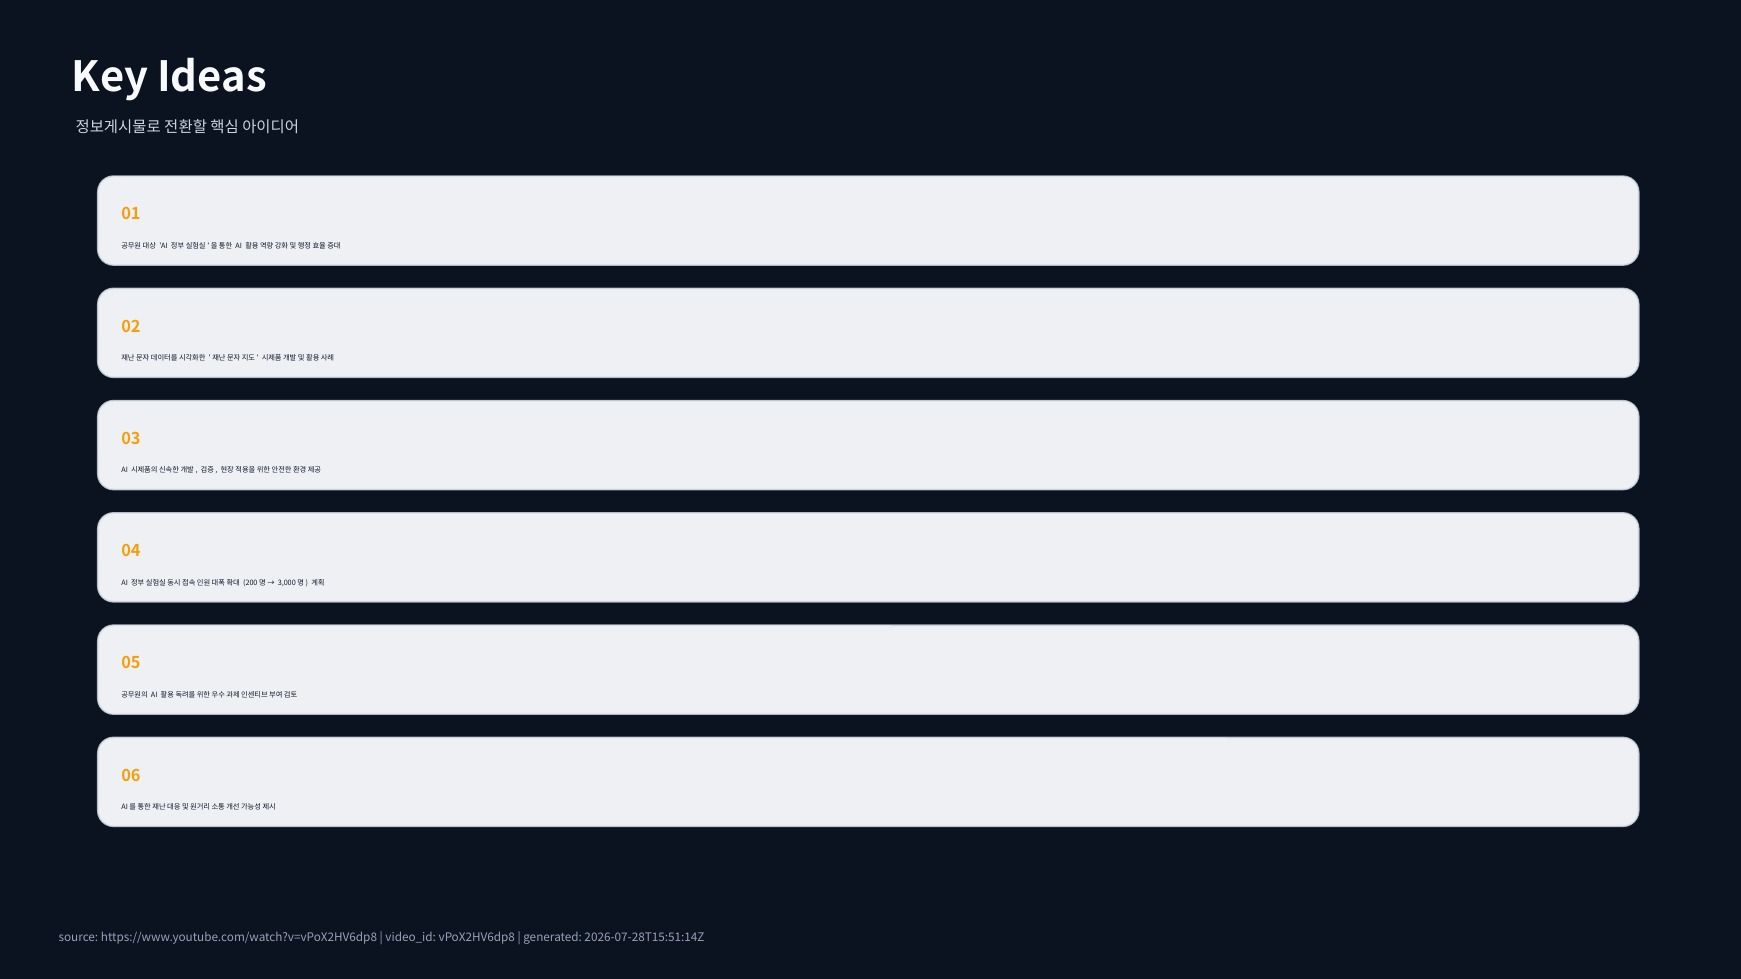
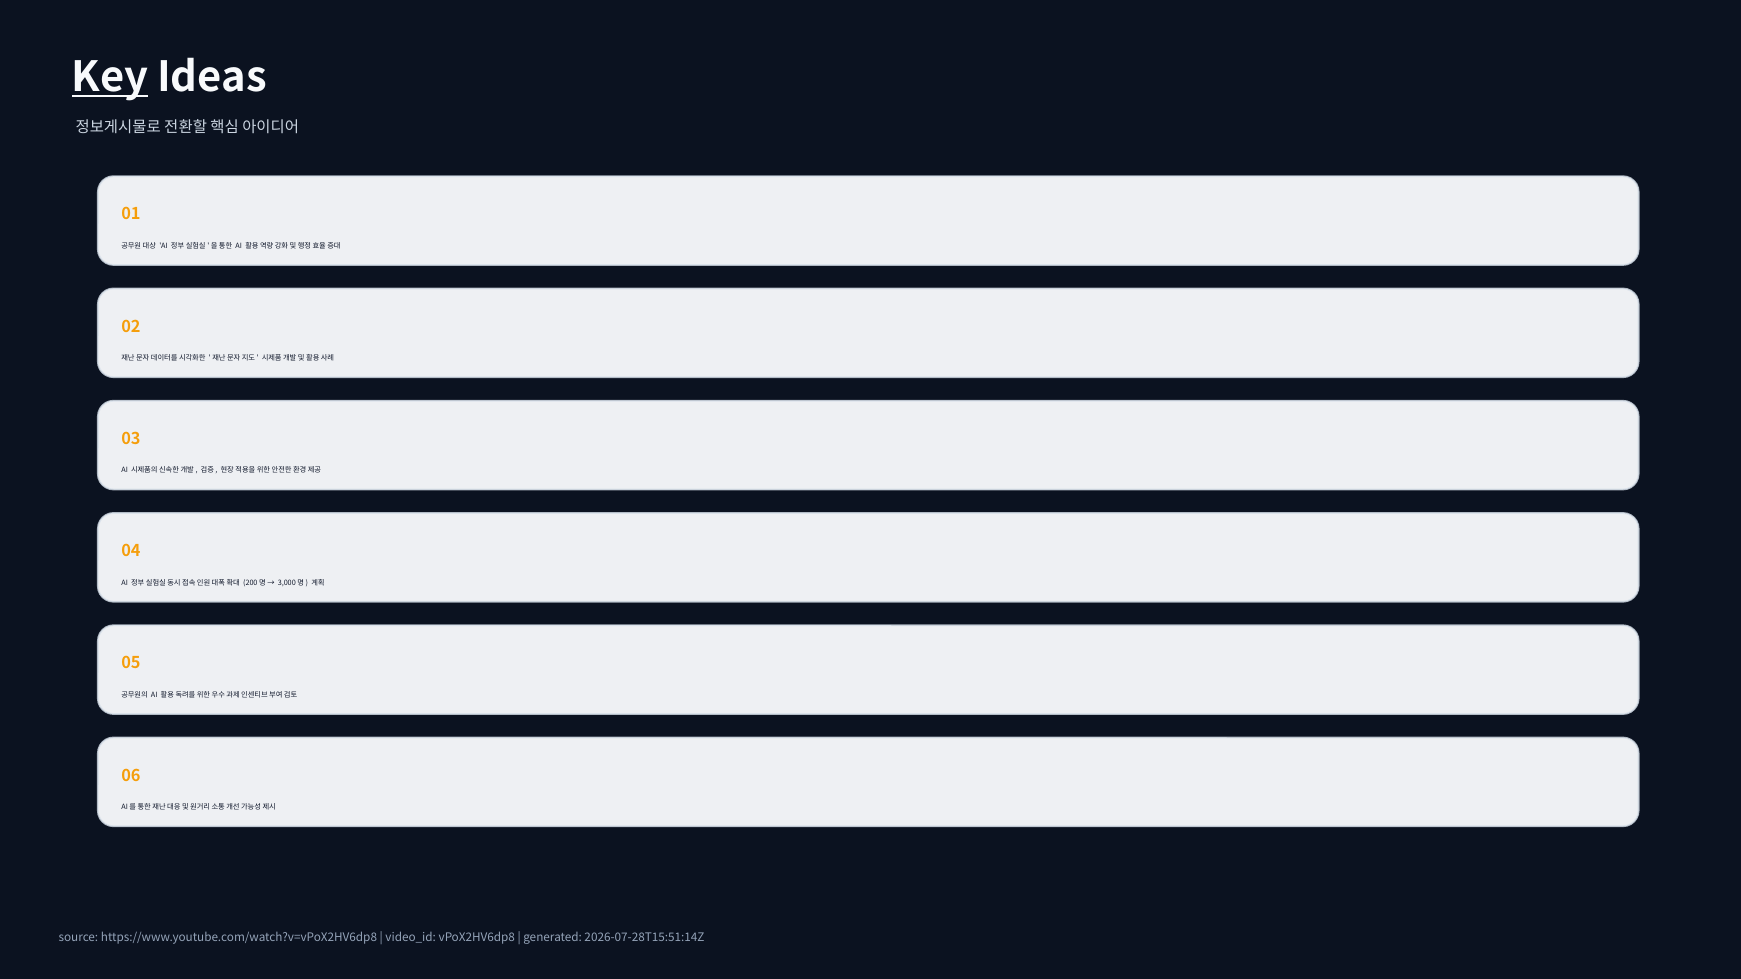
Key underline: none -> present
